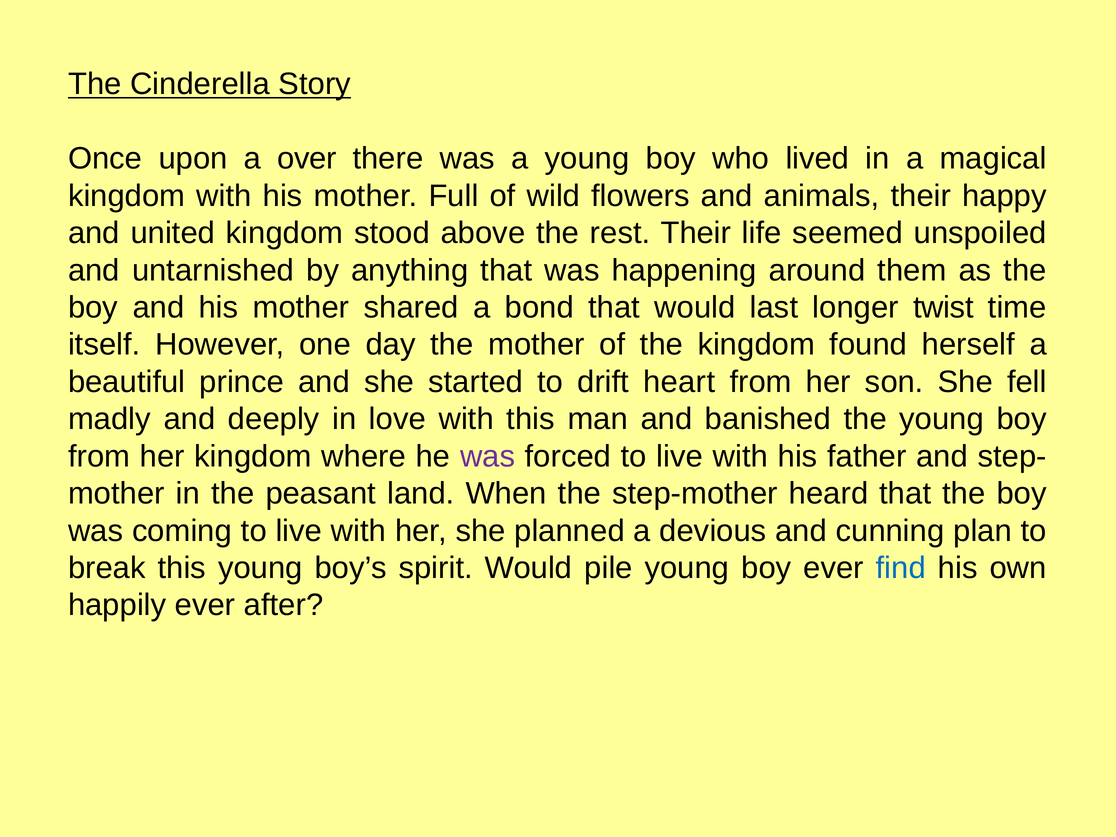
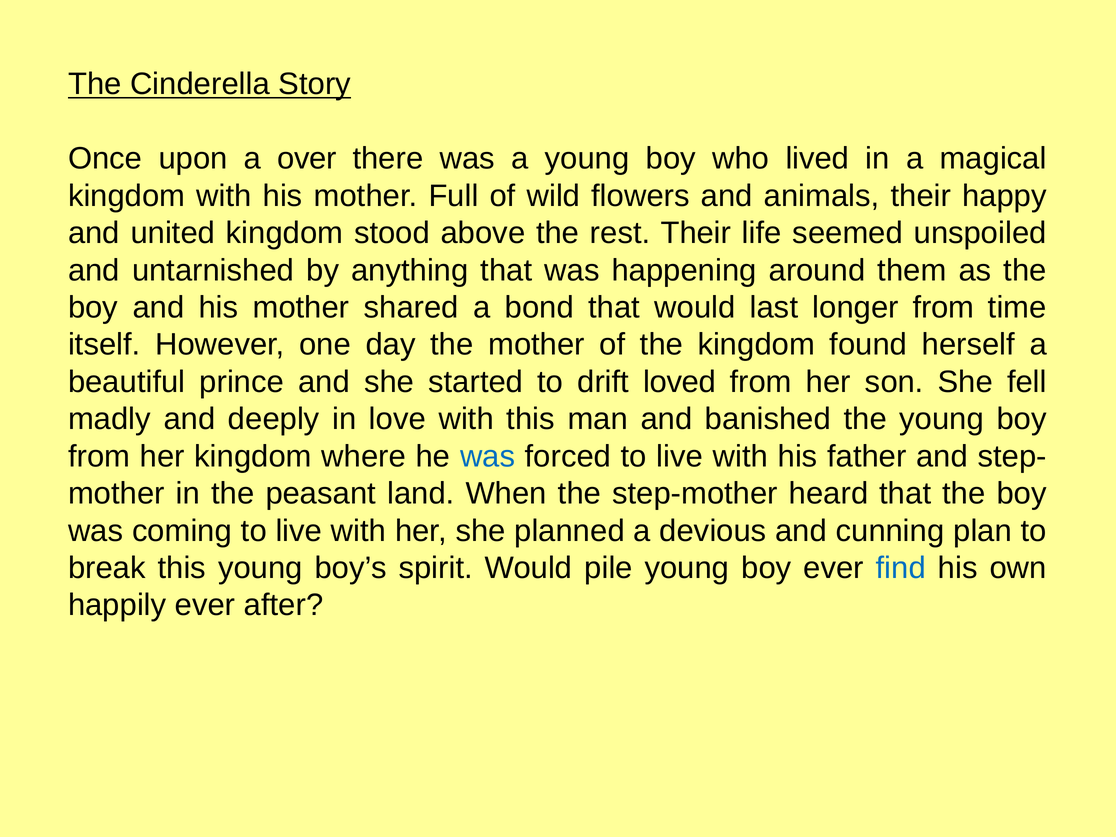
longer twist: twist -> from
heart: heart -> loved
was at (488, 456) colour: purple -> blue
